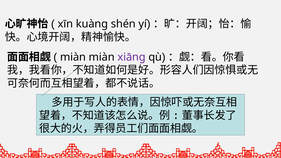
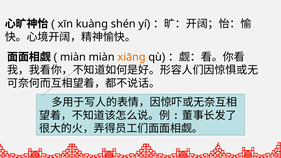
xiāng colour: purple -> orange
